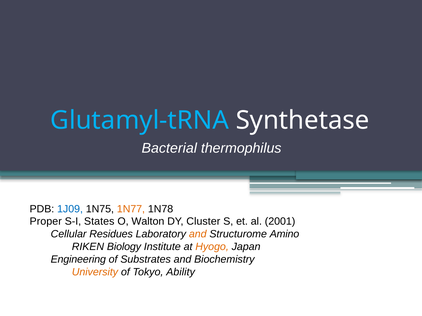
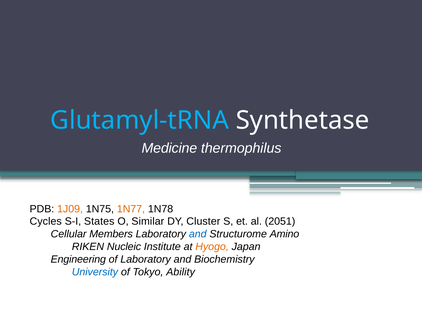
Bacterial: Bacterial -> Medicine
1J09 colour: blue -> orange
Proper: Proper -> Cycles
Walton: Walton -> Similar
2001: 2001 -> 2051
Residues: Residues -> Members
and at (198, 235) colour: orange -> blue
Biology: Biology -> Nucleic
of Substrates: Substrates -> Laboratory
University colour: orange -> blue
